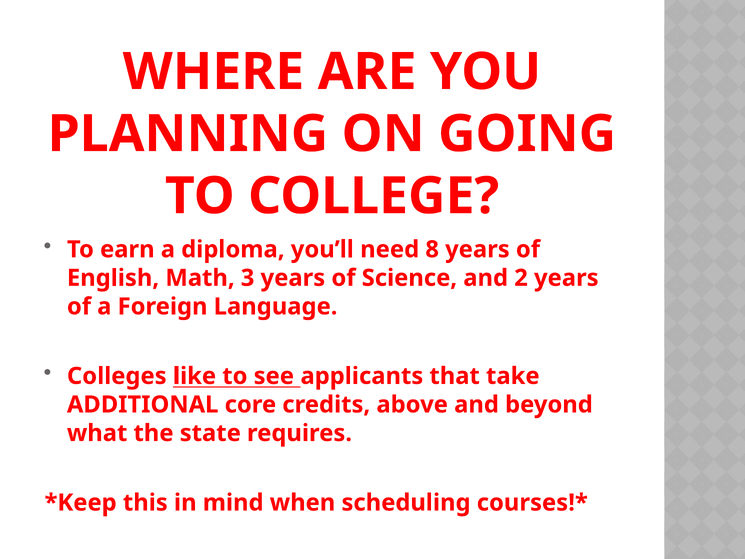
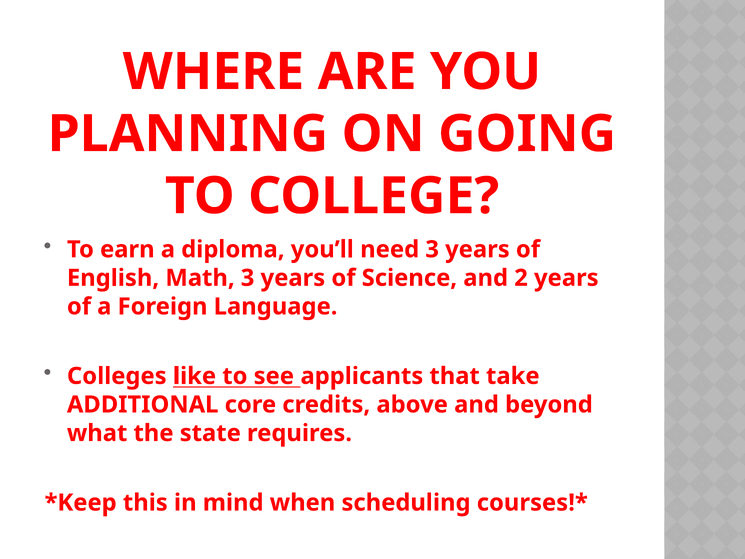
need 8: 8 -> 3
